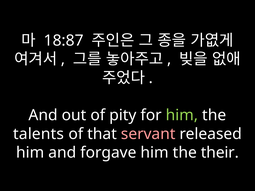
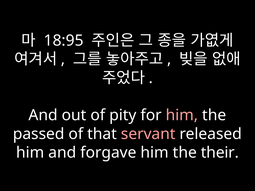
18:87: 18:87 -> 18:95
him at (182, 115) colour: light green -> pink
talents: talents -> passed
